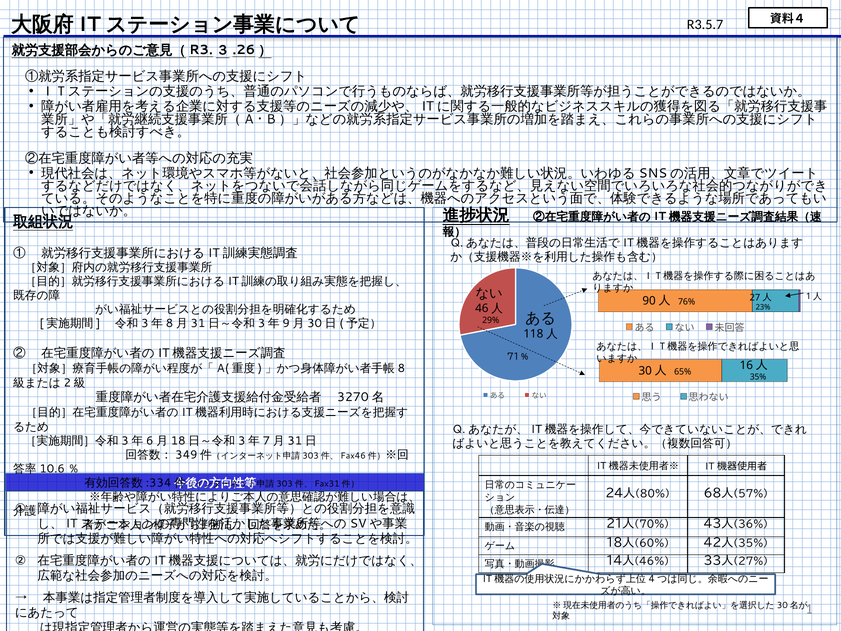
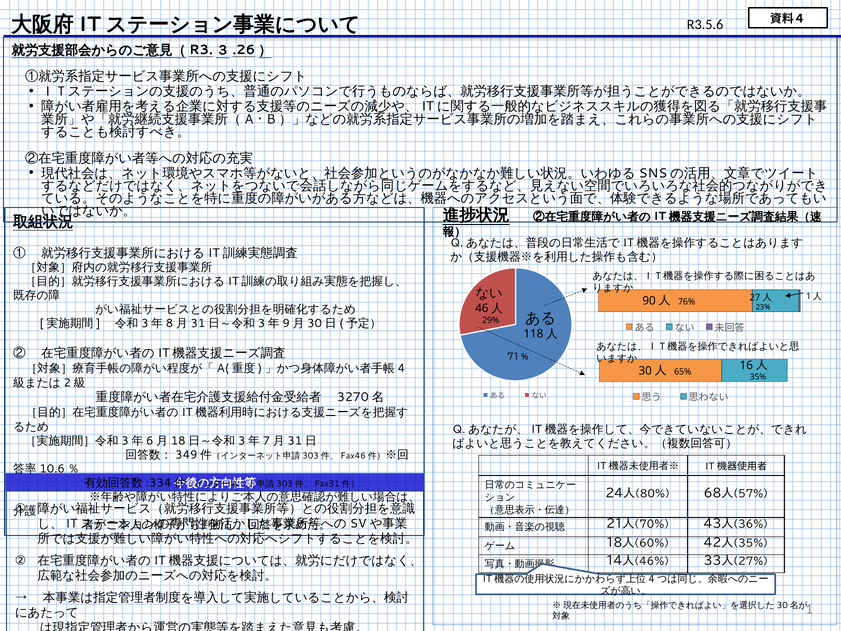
R3.5.7: R3.5.7 -> R3.5.6
8: 8 -> 4
